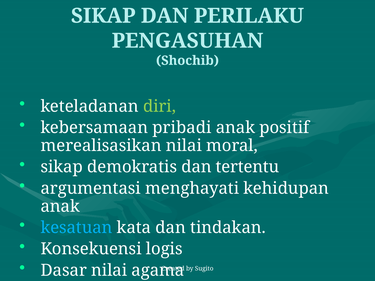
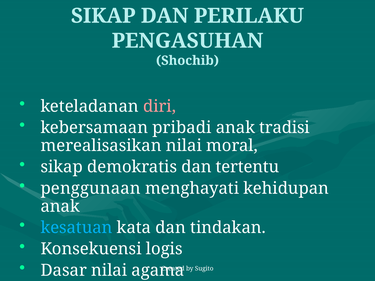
diri colour: light green -> pink
positif: positif -> tradisi
argumentasi: argumentasi -> penggunaan
